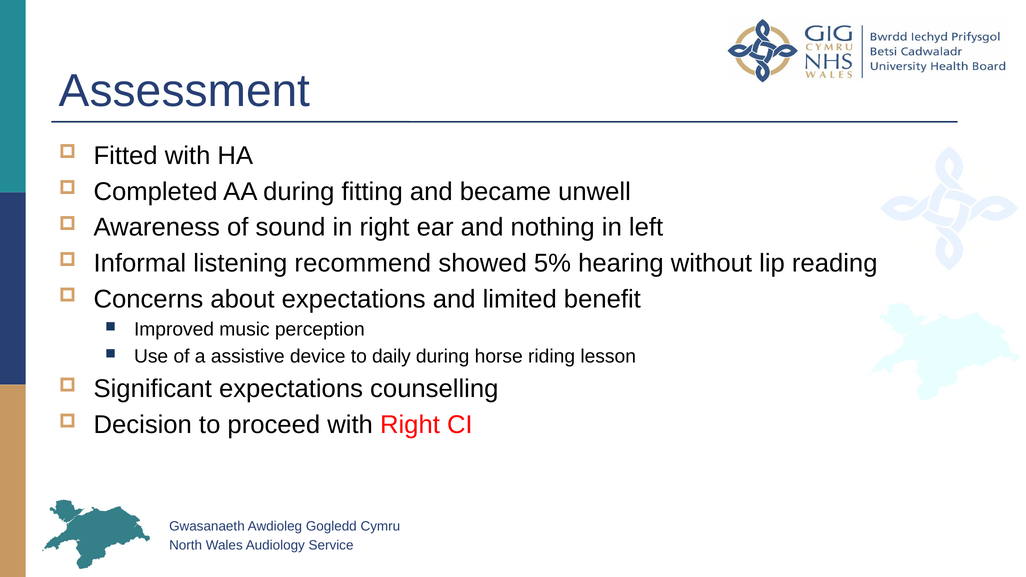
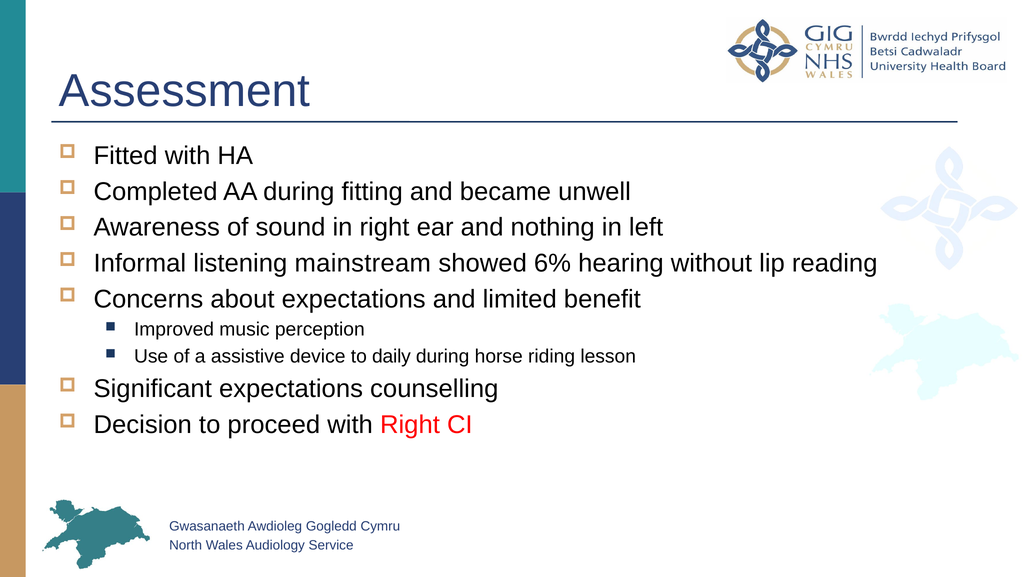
recommend: recommend -> mainstream
5%: 5% -> 6%
